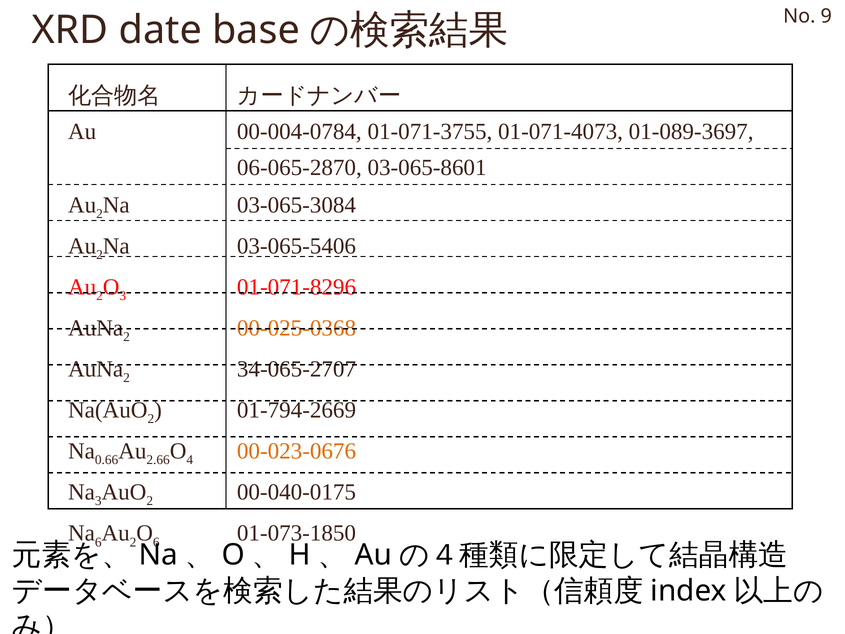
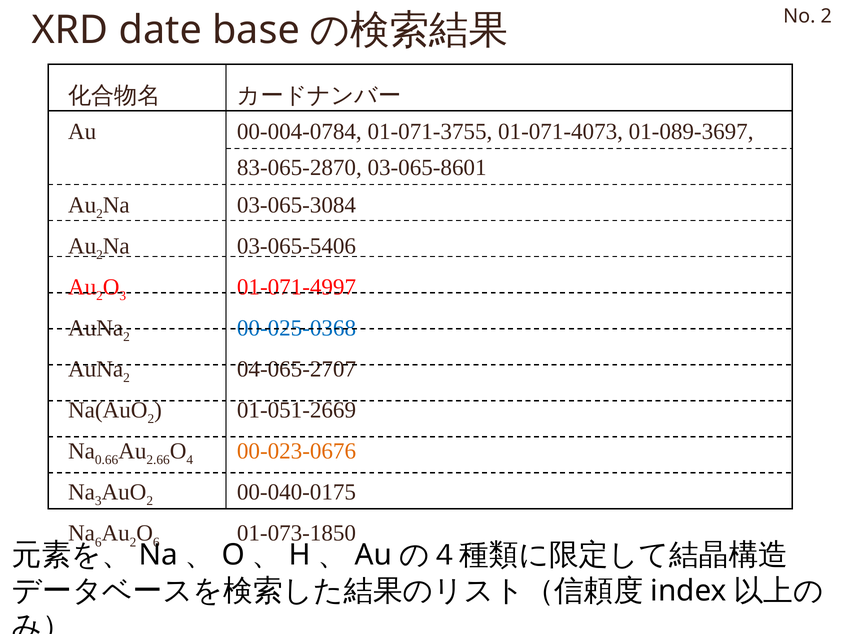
No 9: 9 -> 2
06-065-2870: 06-065-2870 -> 83-065-2870
01-071-8296: 01-071-8296 -> 01-071-4997
00-025-0368 colour: orange -> blue
34-065-2707: 34-065-2707 -> 04-065-2707
01-794-2669: 01-794-2669 -> 01-051-2669
